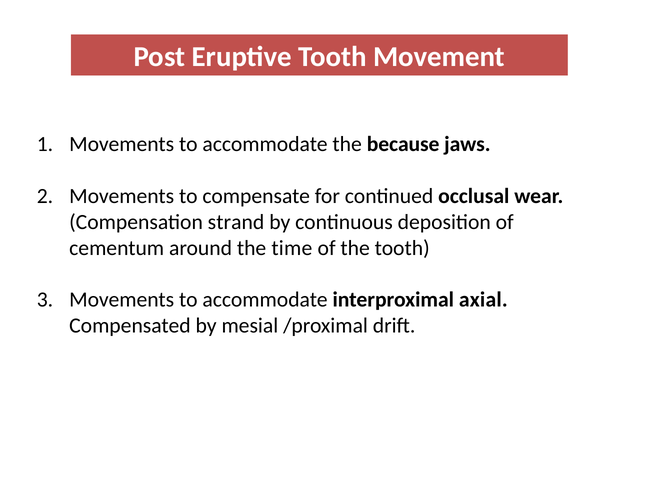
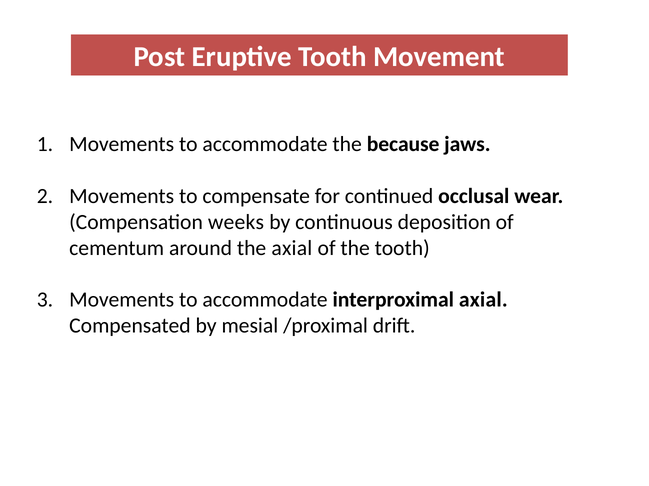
strand: strand -> weeks
the time: time -> axial
